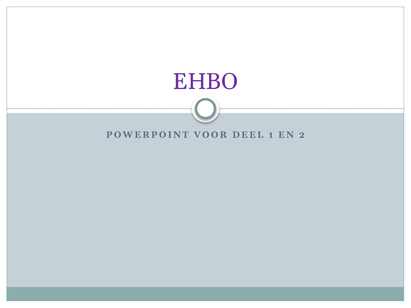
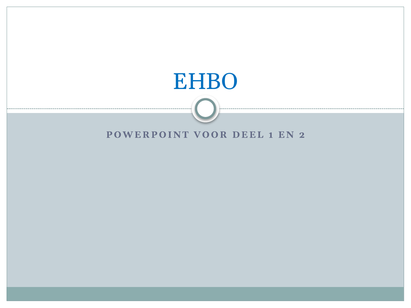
EHBO colour: purple -> blue
